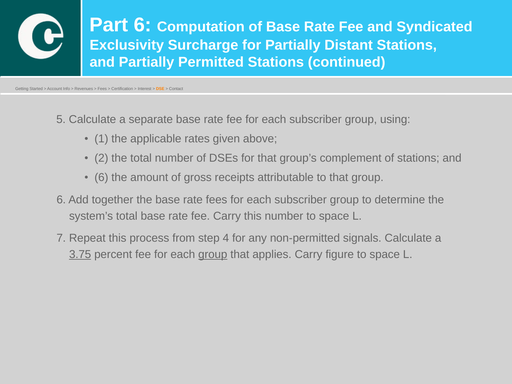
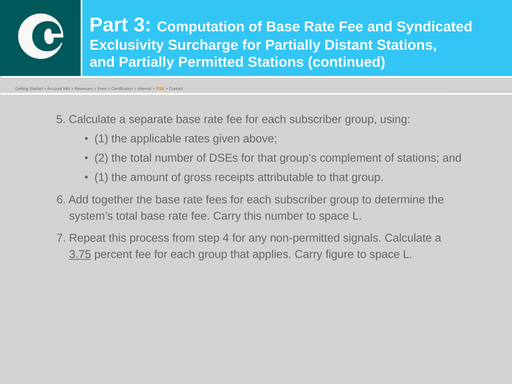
Part 6: 6 -> 3
6 at (101, 178): 6 -> 1
group at (213, 254) underline: present -> none
